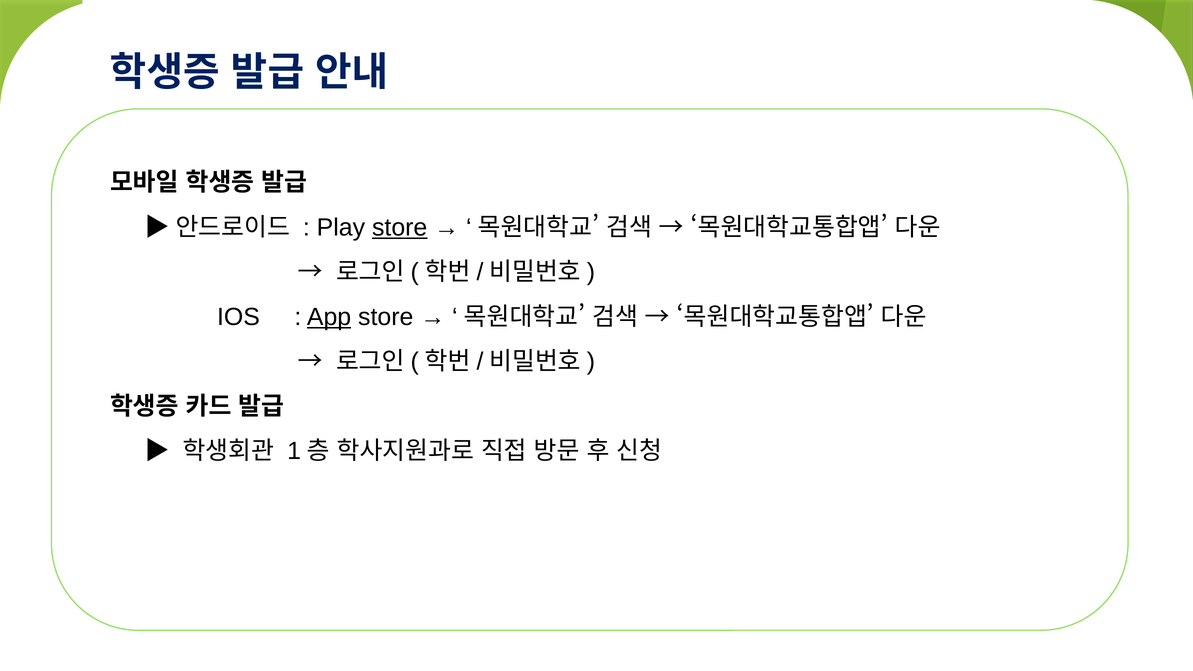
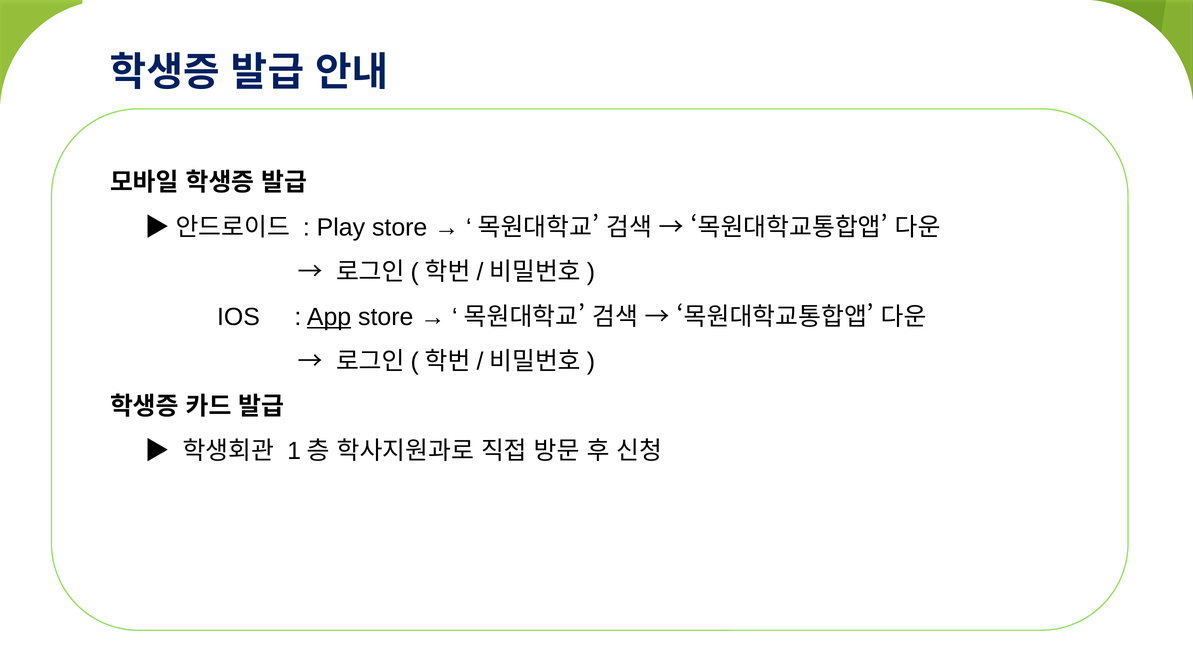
store at (400, 227) underline: present -> none
